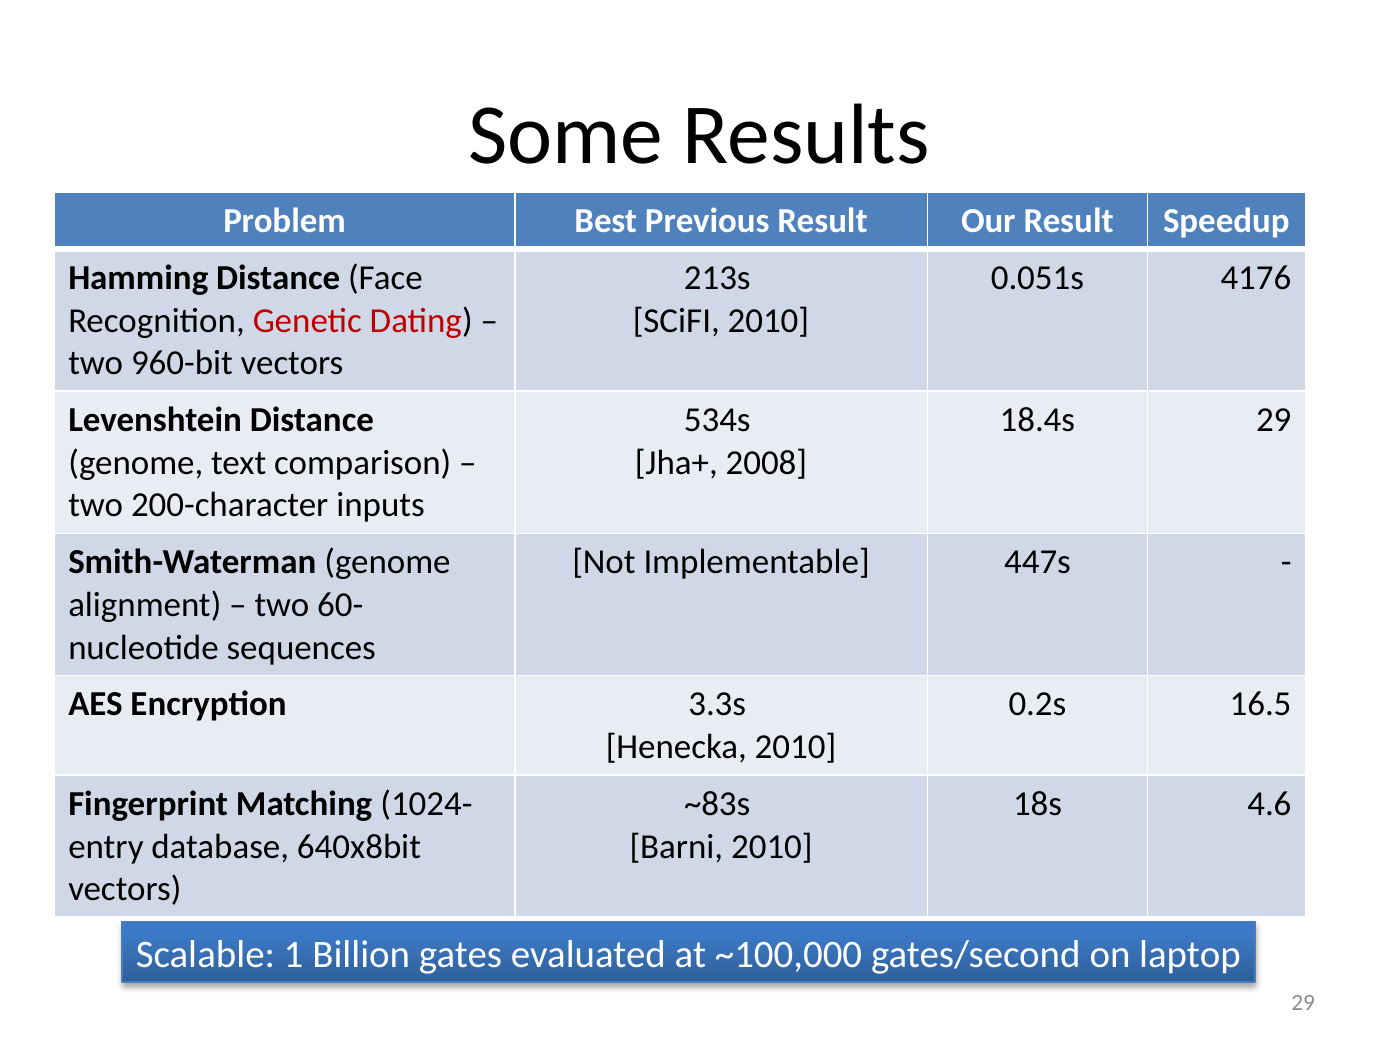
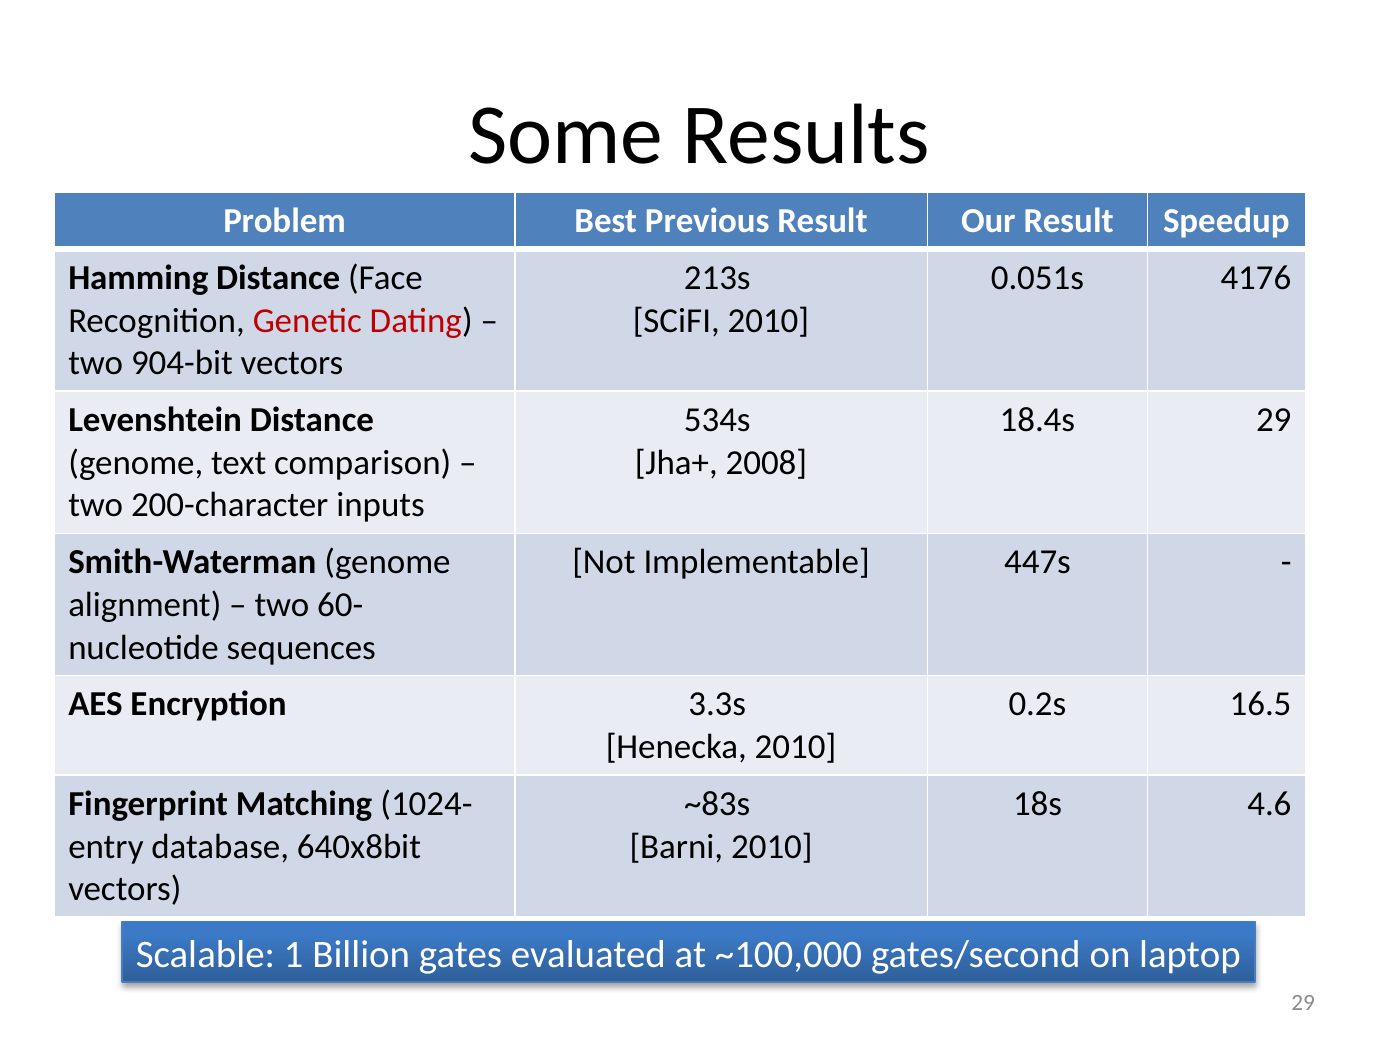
960-bit: 960-bit -> 904-bit
